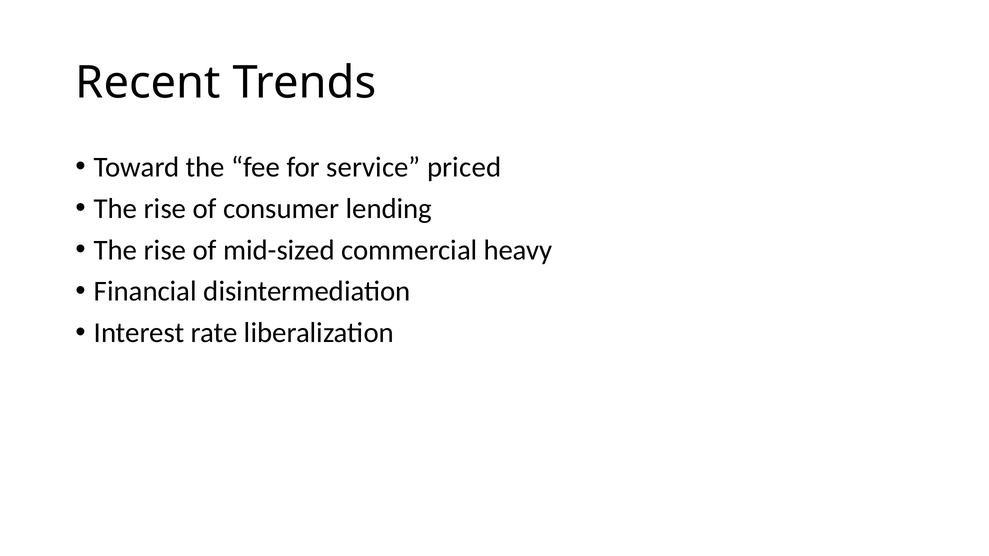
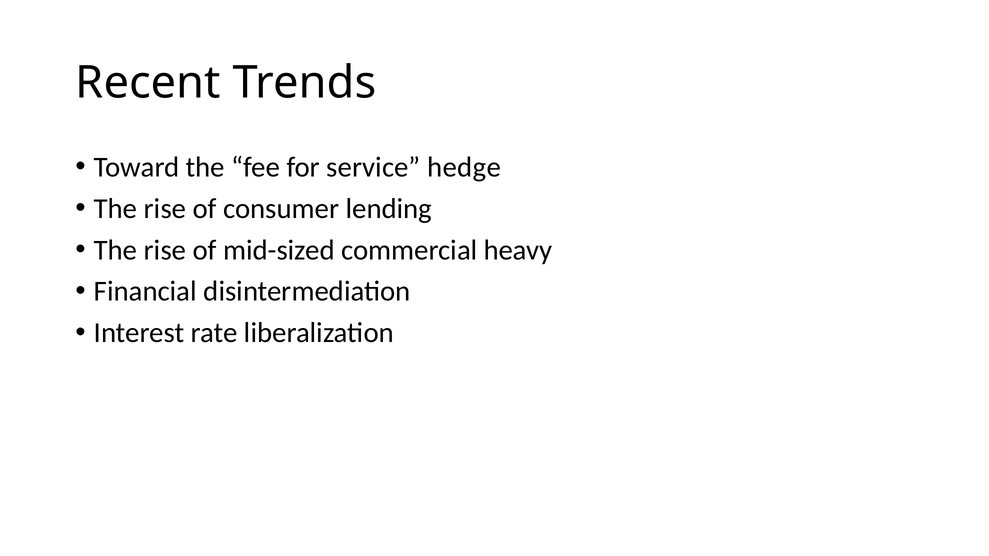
priced: priced -> hedge
